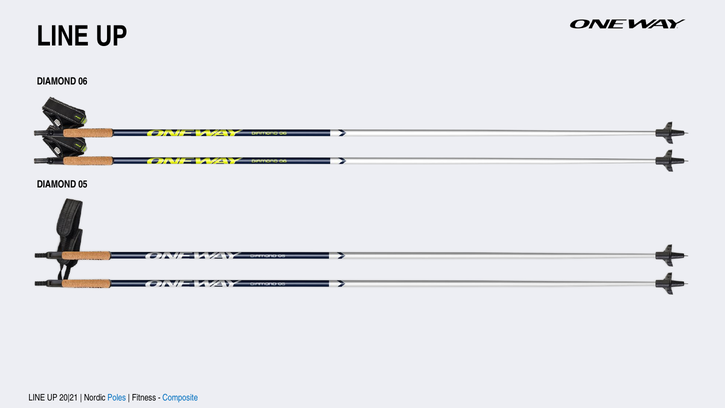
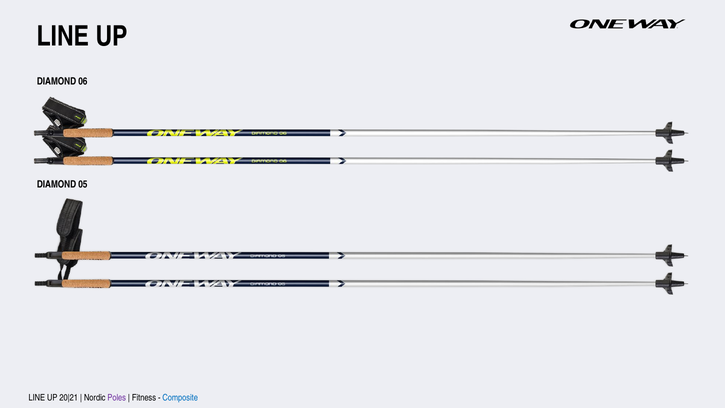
Poles colour: blue -> purple
